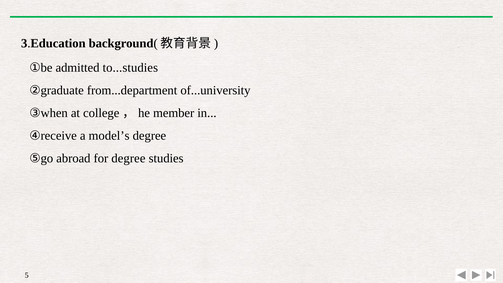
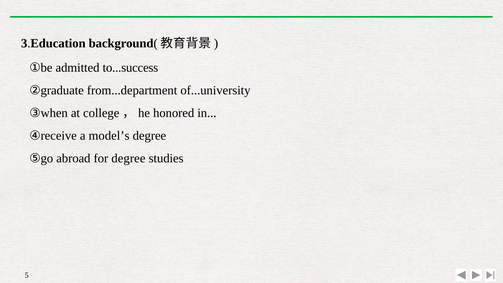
to...studies: to...studies -> to...success
member: member -> honored
